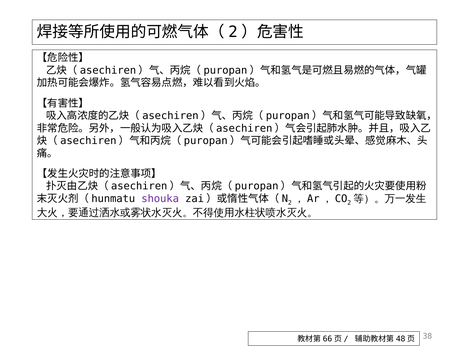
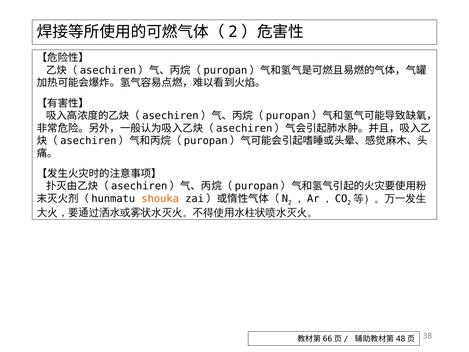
shouka colour: purple -> orange
